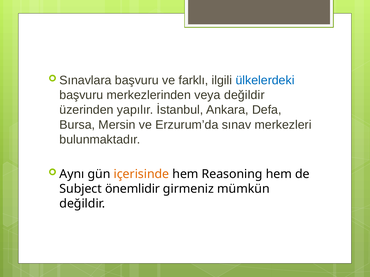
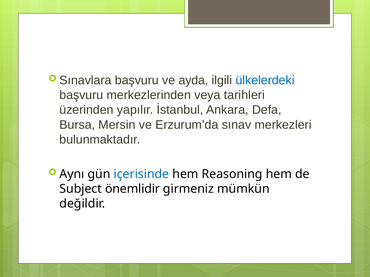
farklı: farklı -> ayda
veya değildir: değildir -> tarihleri
içerisinde colour: orange -> blue
